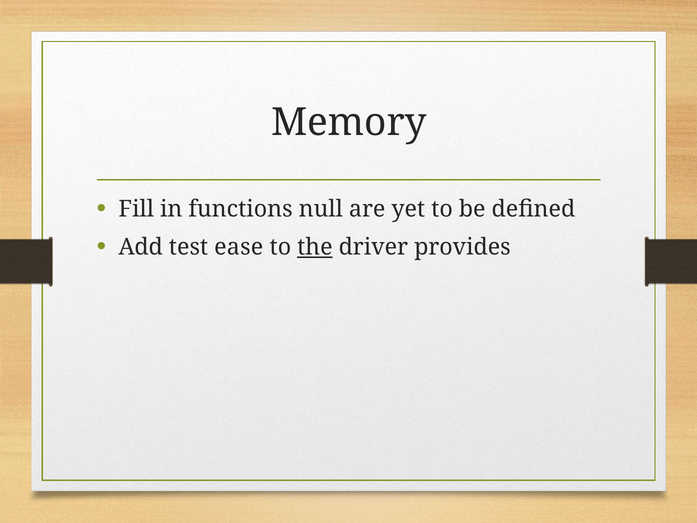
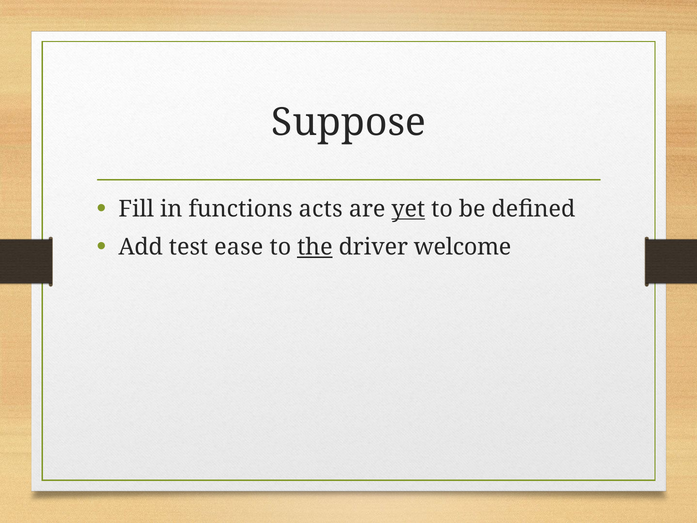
Memory: Memory -> Suppose
null: null -> acts
yet underline: none -> present
provides: provides -> welcome
